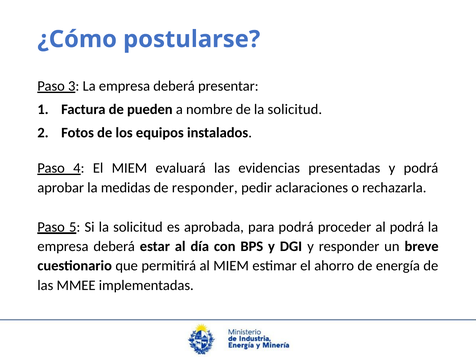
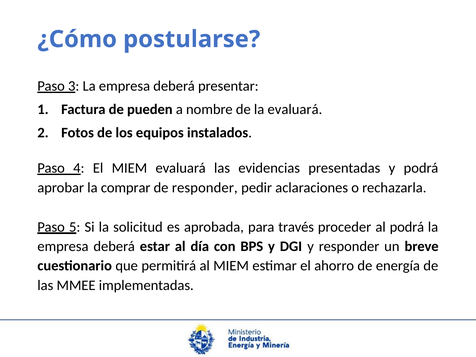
de la solicitud: solicitud -> evaluará
medidas: medidas -> comprar
para podrá: podrá -> través
